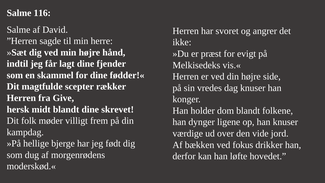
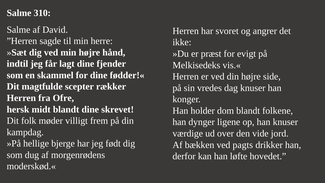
116: 116 -> 310
Give: Give -> Ofre
fokus: fokus -> pagts
